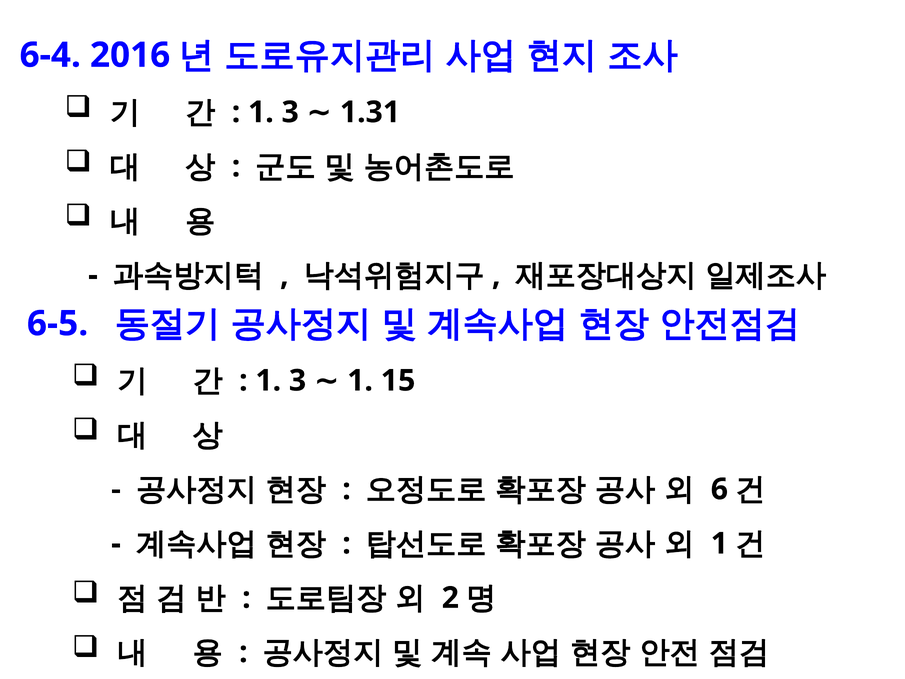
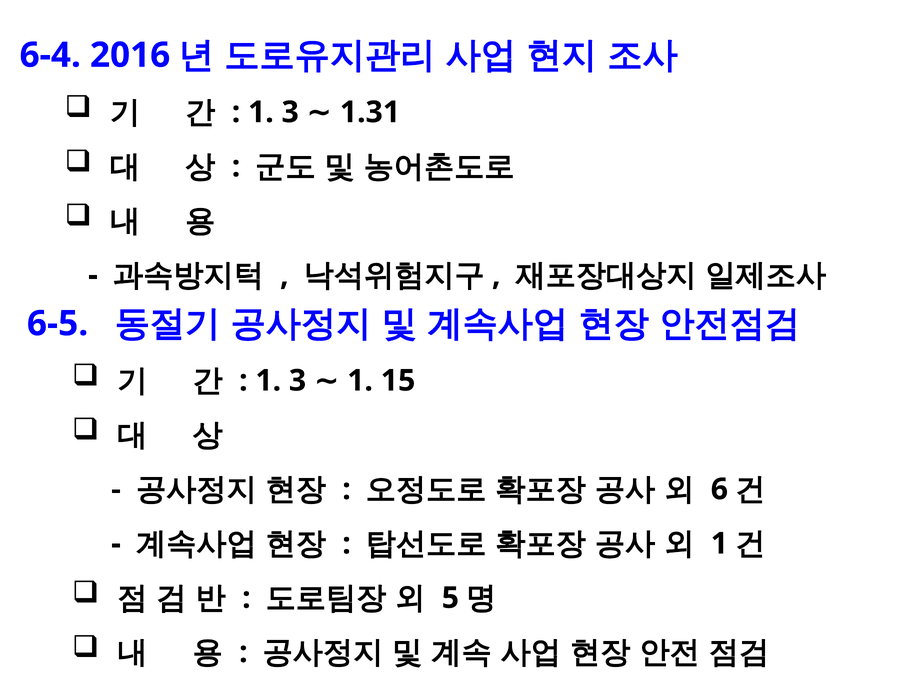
2: 2 -> 5
